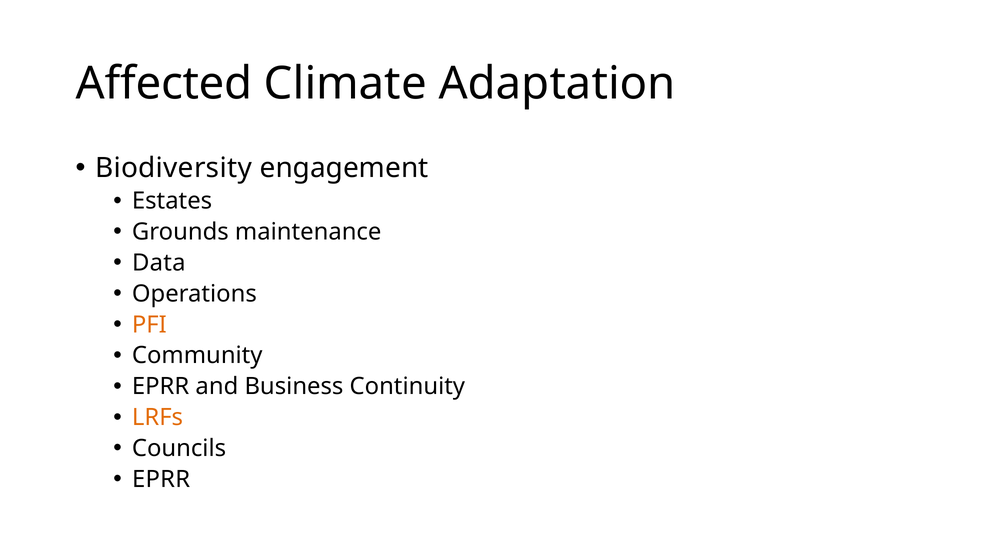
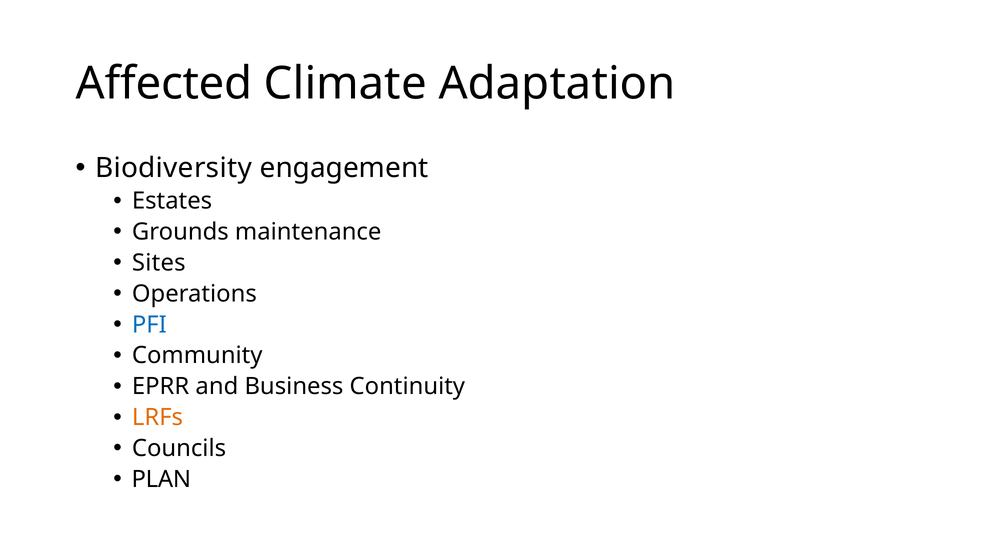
Data: Data -> Sites
PFI colour: orange -> blue
EPRR at (161, 480): EPRR -> PLAN
